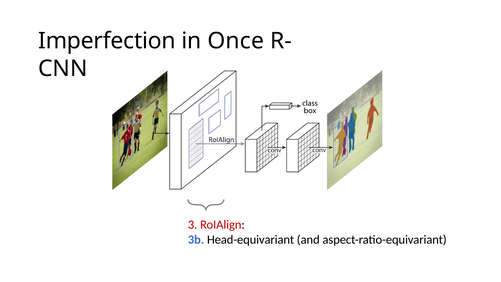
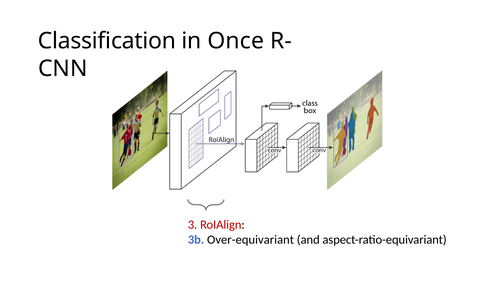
Imperfection: Imperfection -> Classification
Head-equivariant: Head-equivariant -> Over-equivariant
